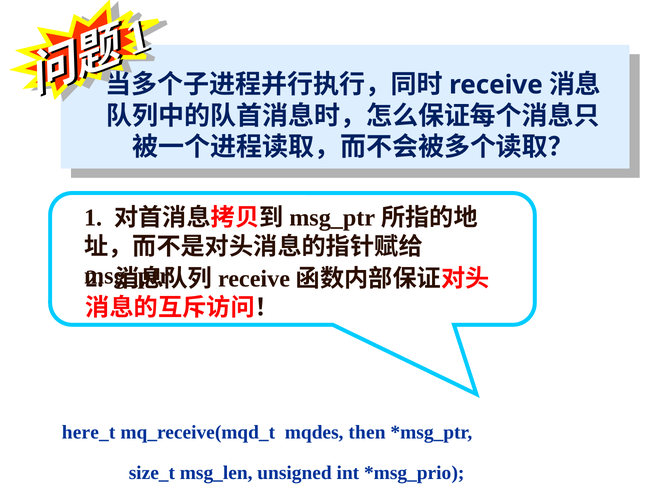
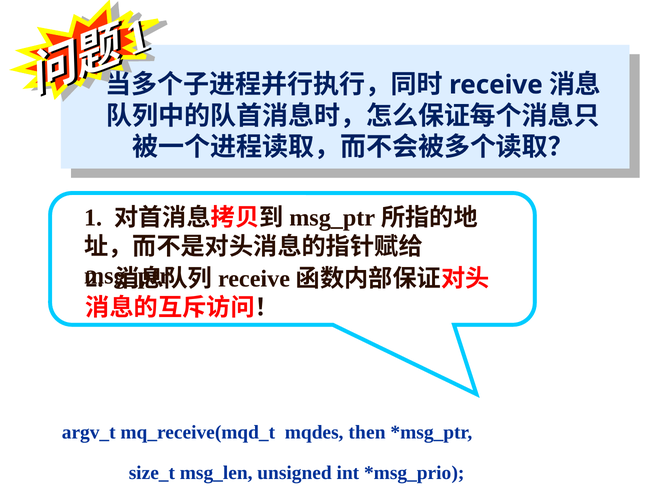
here_t: here_t -> argv_t
